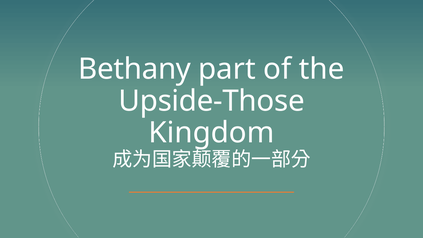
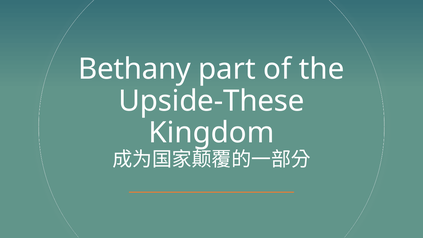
Upside-Those: Upside-Those -> Upside-These
